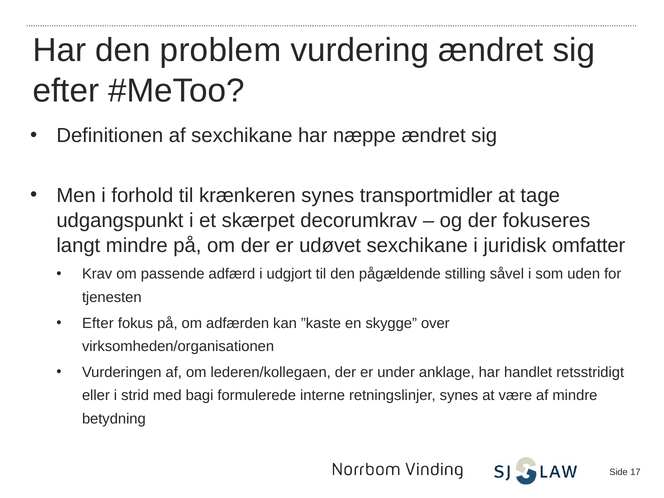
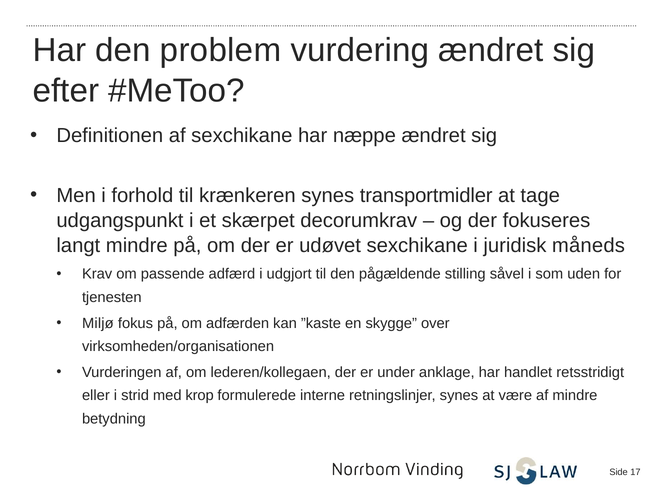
omfatter: omfatter -> måneds
Efter at (98, 323): Efter -> Miljø
bagi: bagi -> krop
